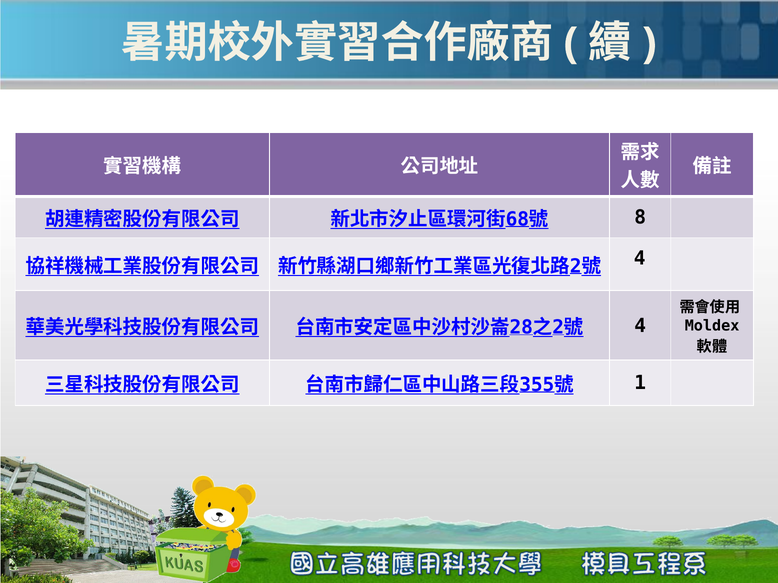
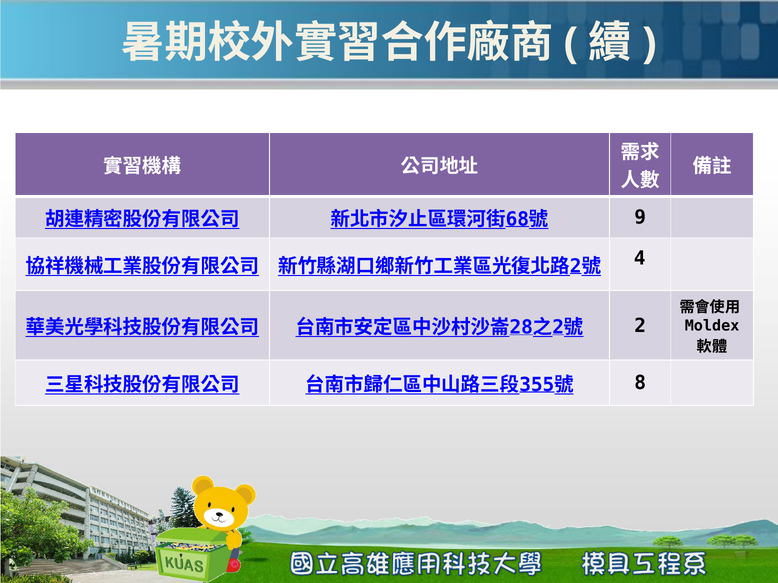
8: 8 -> 9
4 at (640, 326): 4 -> 2
1: 1 -> 8
